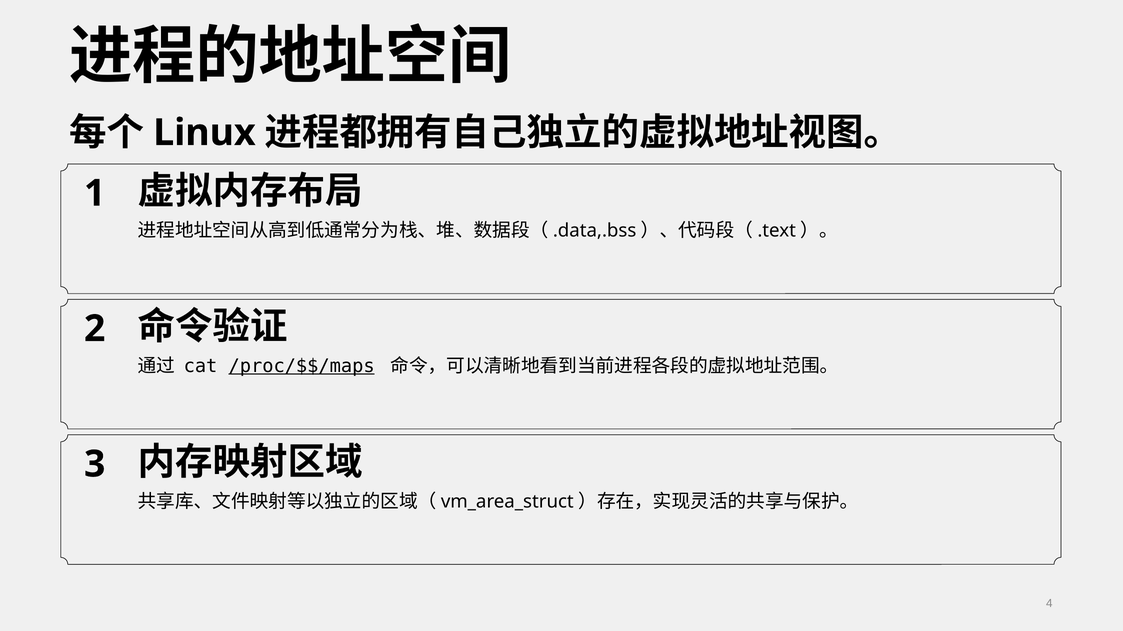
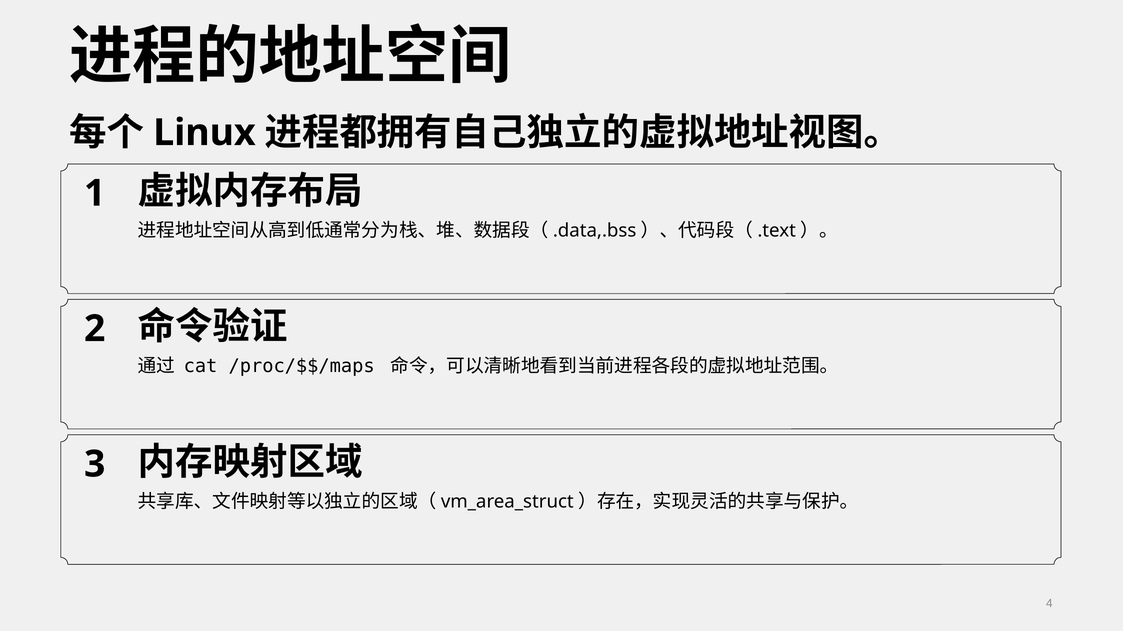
/proc/$$/maps underline: present -> none
